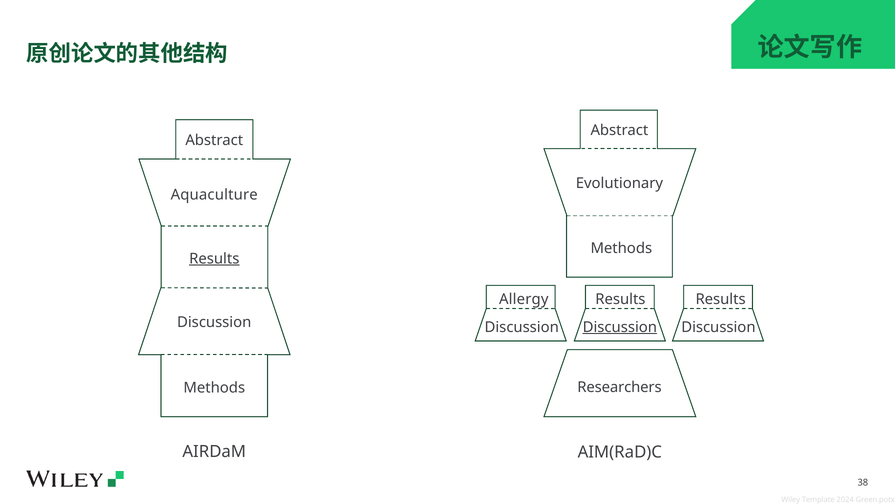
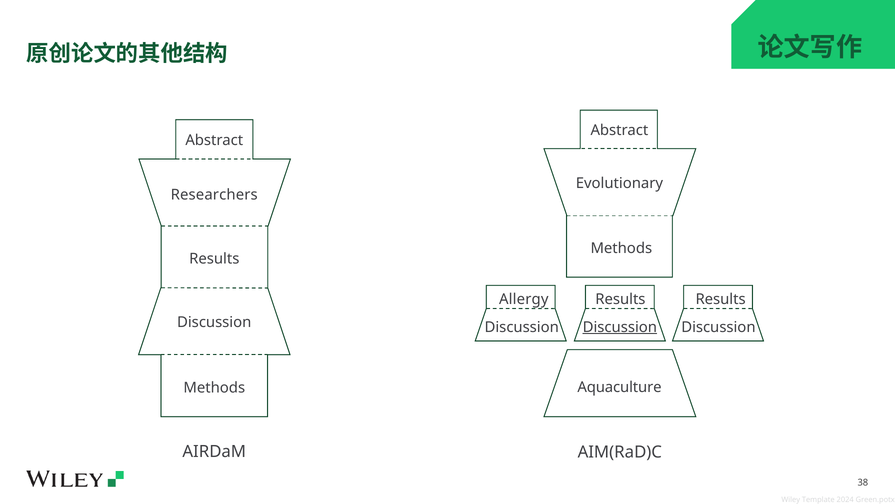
Aquaculture: Aquaculture -> Researchers
Results at (214, 258) underline: present -> none
Researchers: Researchers -> Aquaculture
